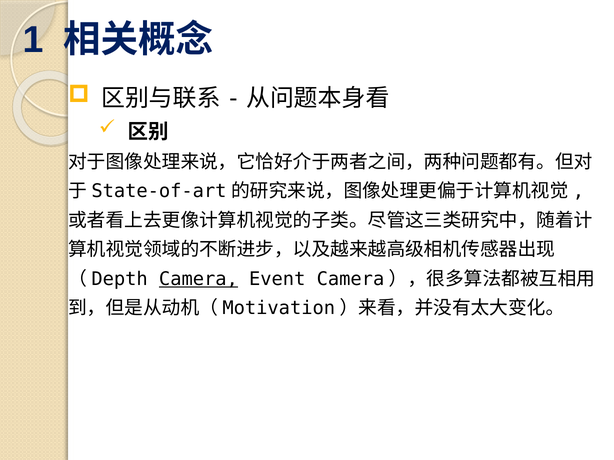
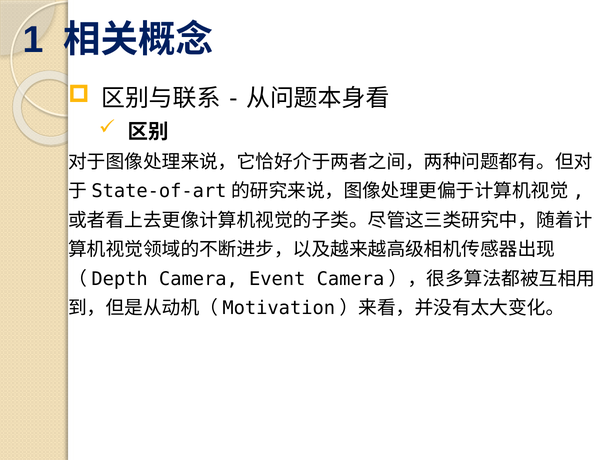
Camera underline: present -> none
